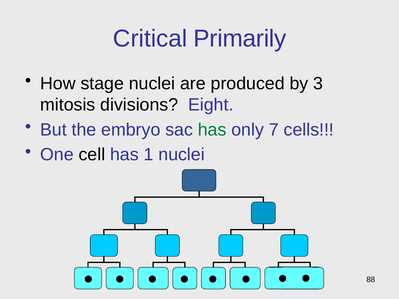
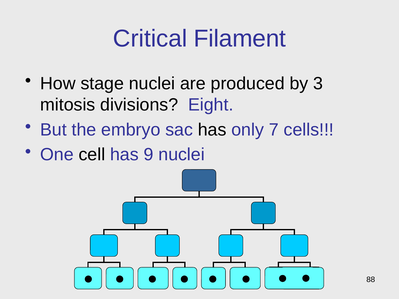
Primarily: Primarily -> Filament
has at (212, 130) colour: green -> black
1: 1 -> 9
